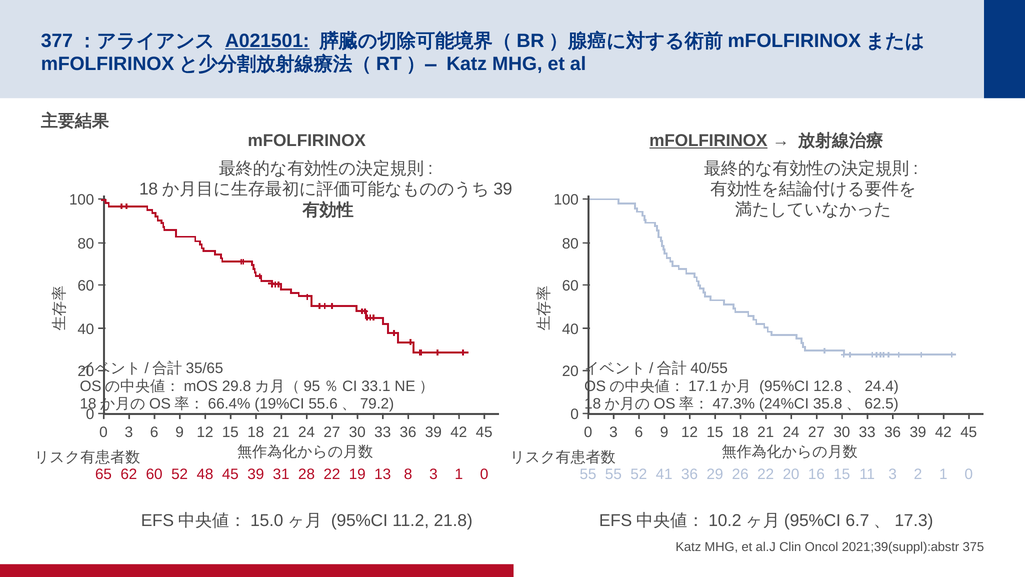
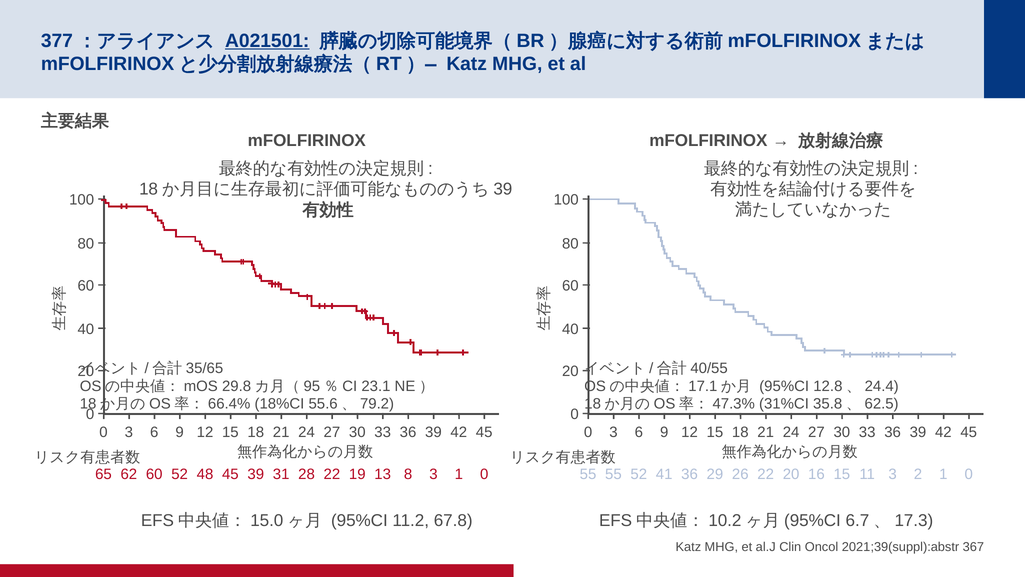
mFOLFIRINOX at (708, 140) underline: present -> none
33.1: 33.1 -> 23.1
19%CI: 19%CI -> 18%CI
24%CI: 24%CI -> 31%CI
21.8: 21.8 -> 67.8
375: 375 -> 367
